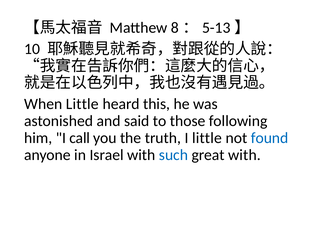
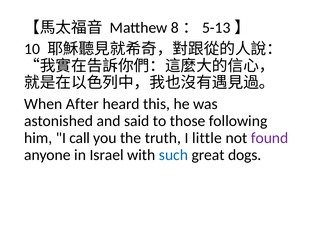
When Little: Little -> After
found colour: blue -> purple
great with: with -> dogs
